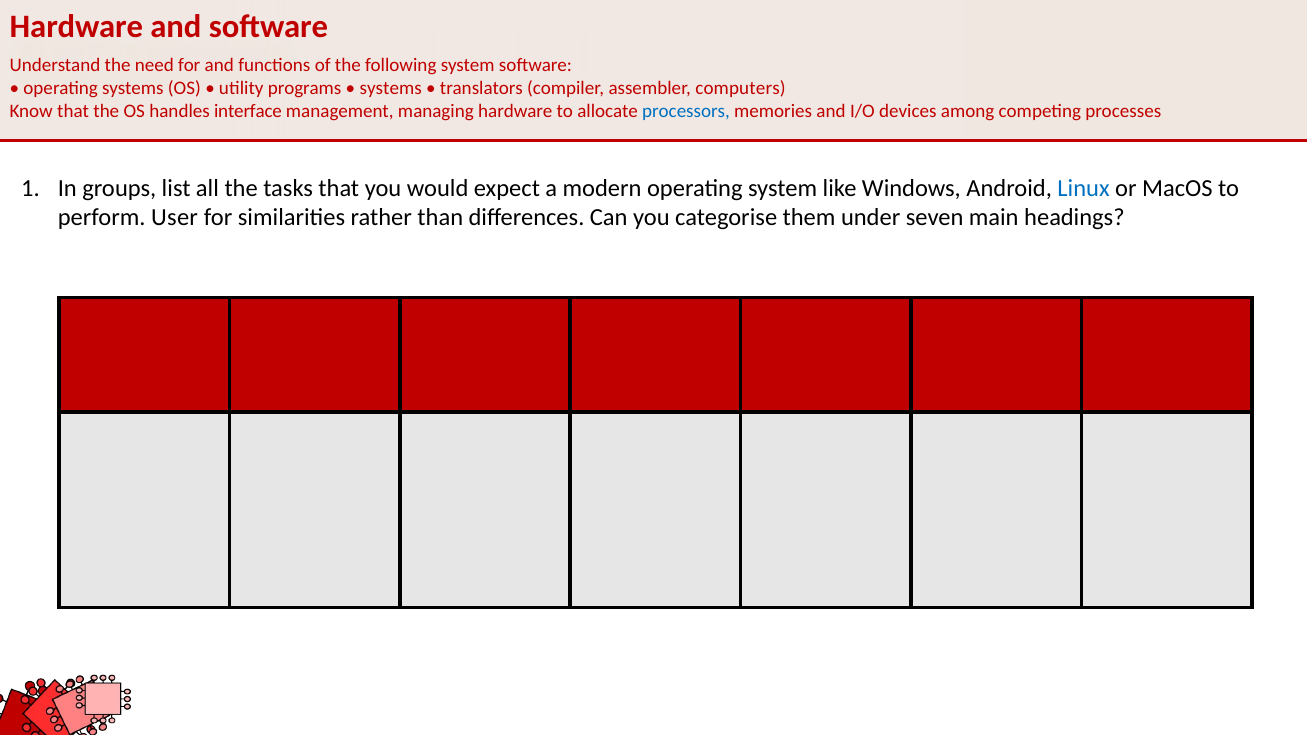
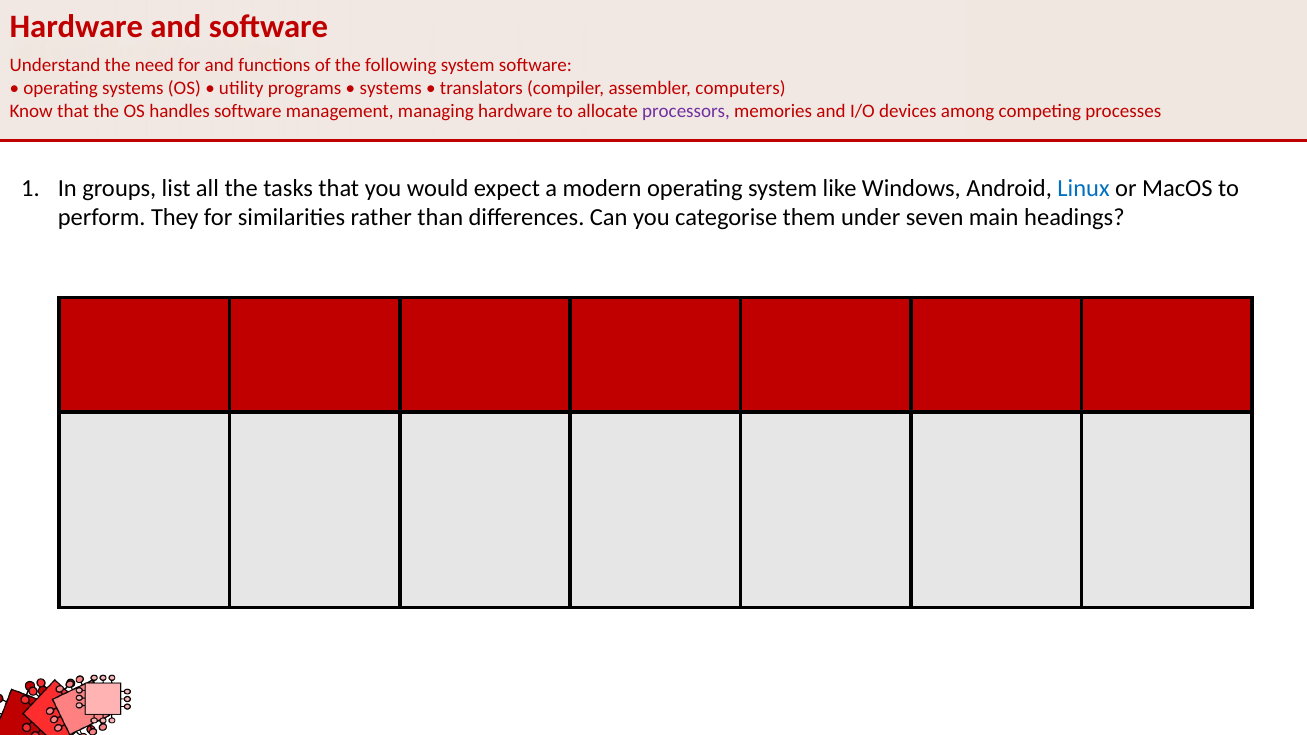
handles interface: interface -> software
processors colour: blue -> purple
User: User -> They
